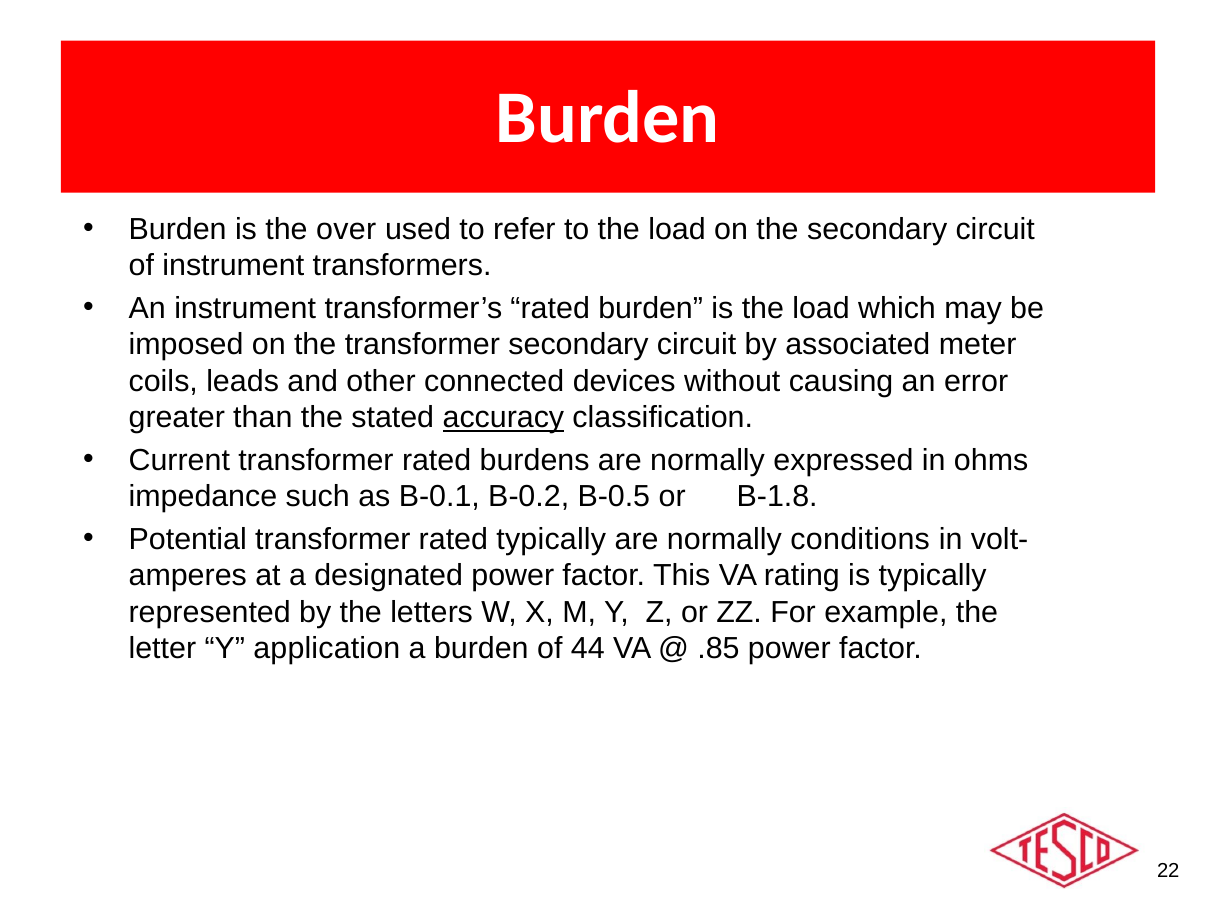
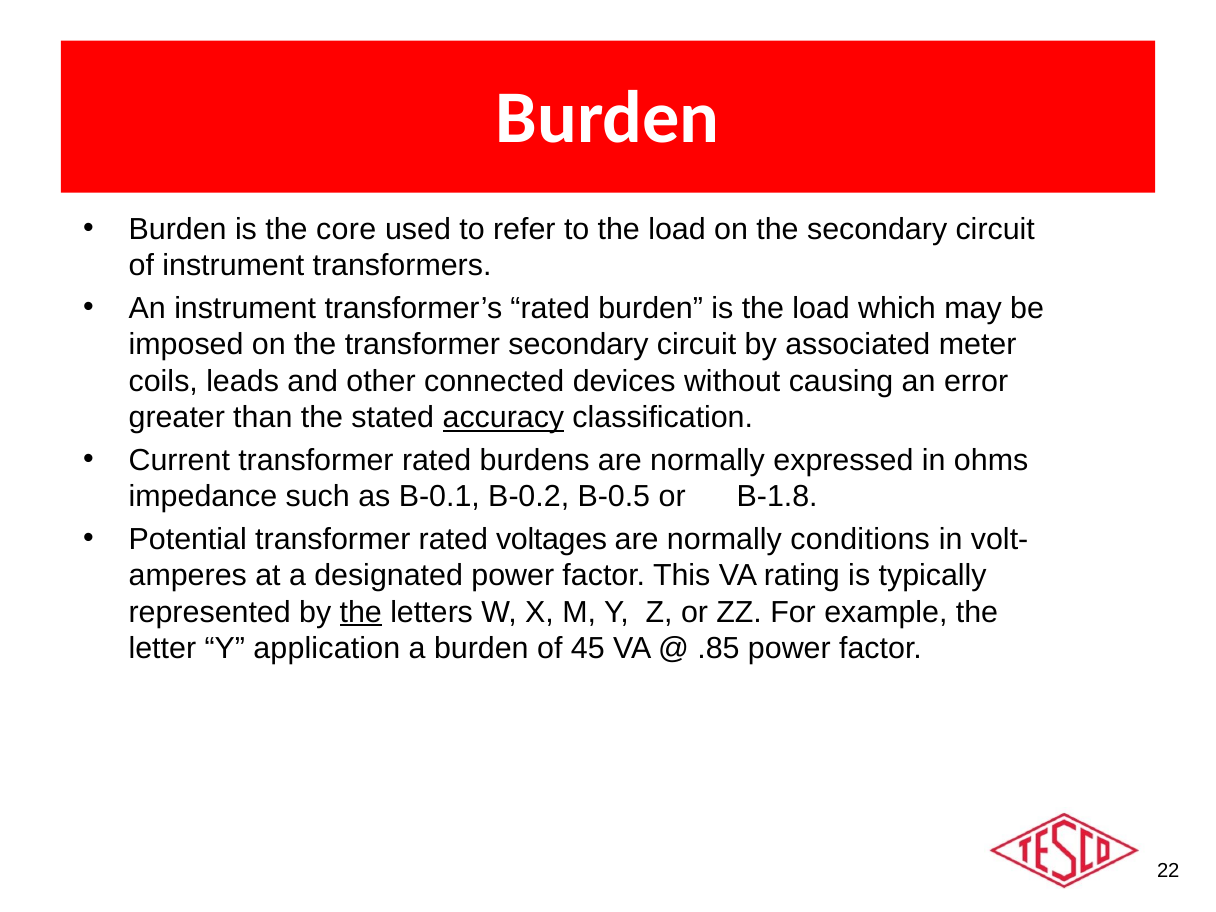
over: over -> core
rated typically: typically -> voltages
the at (361, 612) underline: none -> present
44: 44 -> 45
